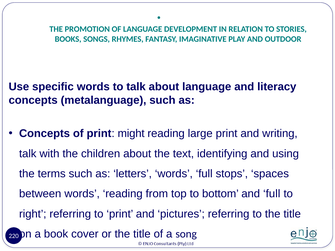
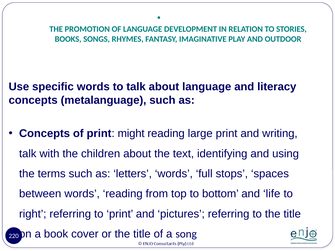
and full: full -> life
